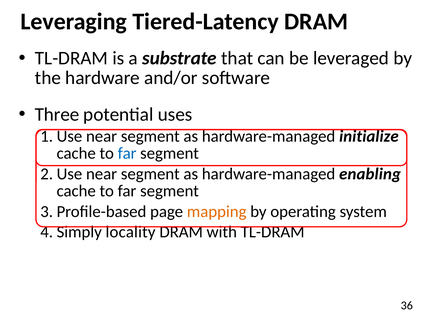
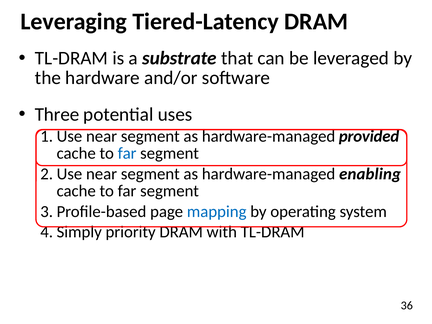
initialize: initialize -> provided
mapping colour: orange -> blue
locality: locality -> priority
